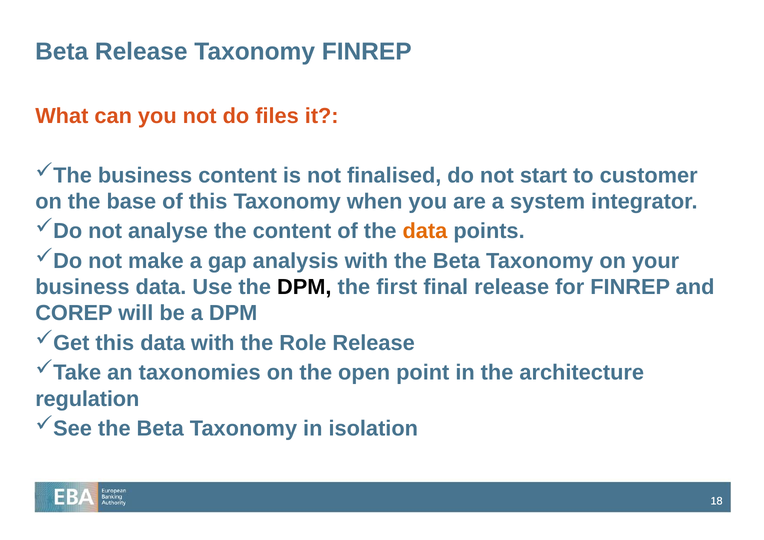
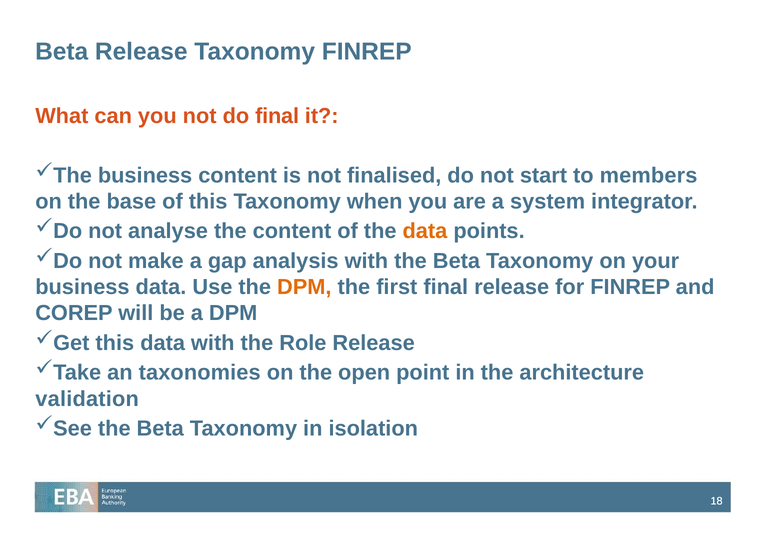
do files: files -> final
customer: customer -> members
DPM at (304, 287) colour: black -> orange
regulation: regulation -> validation
